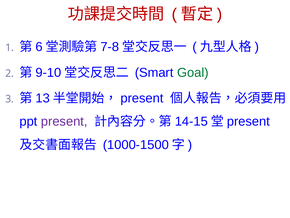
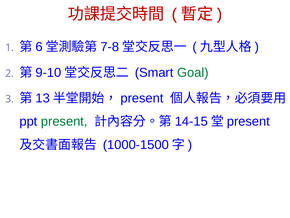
present at (64, 121) colour: purple -> green
